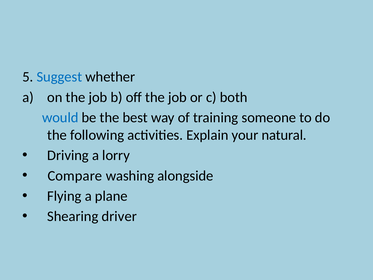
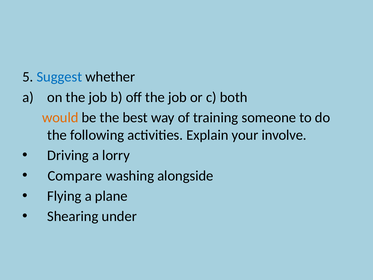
would colour: blue -> orange
natural: natural -> involve
driver: driver -> under
